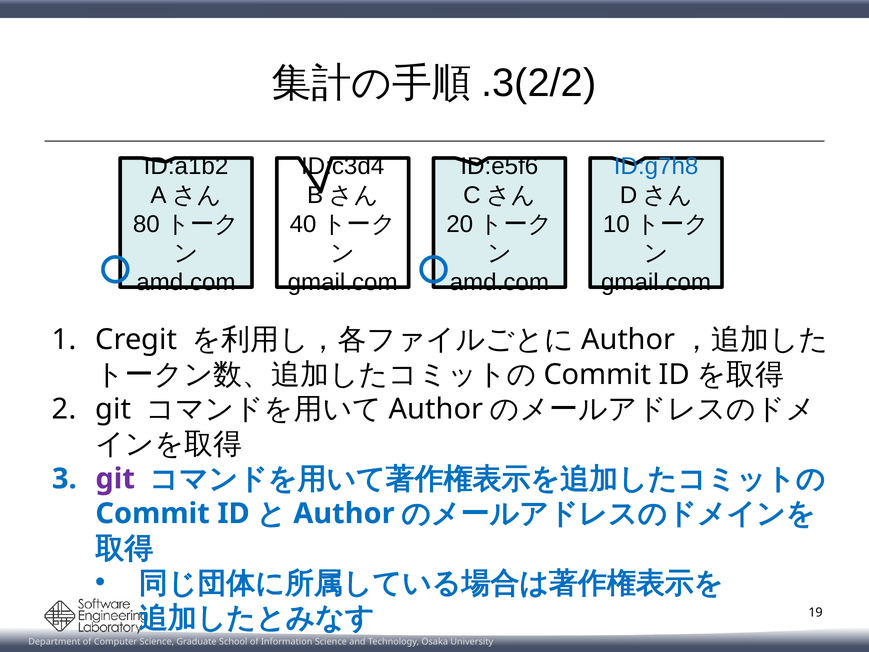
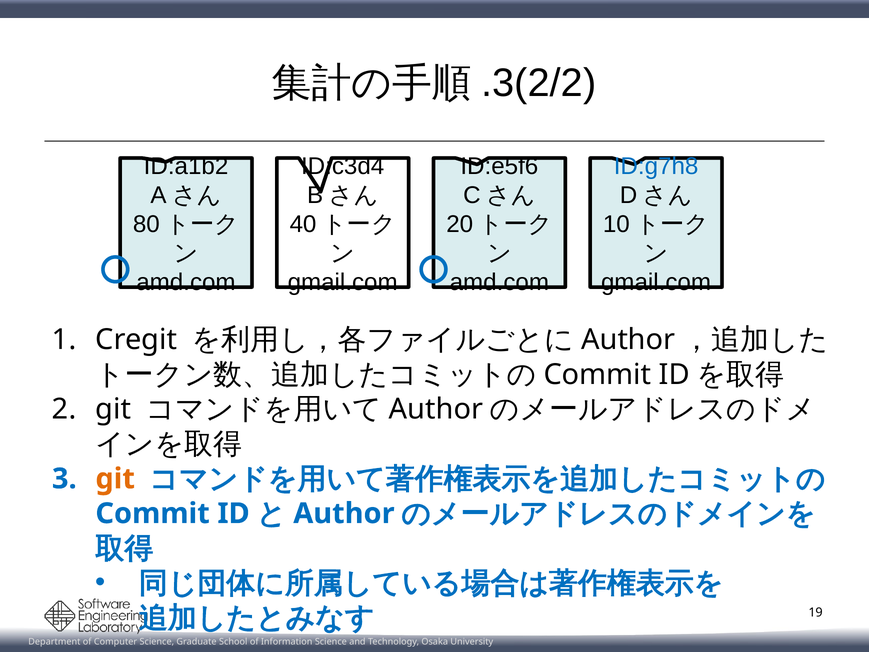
git at (115, 479) colour: purple -> orange
